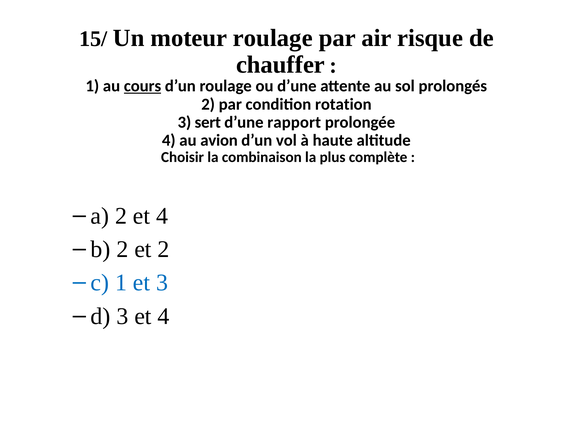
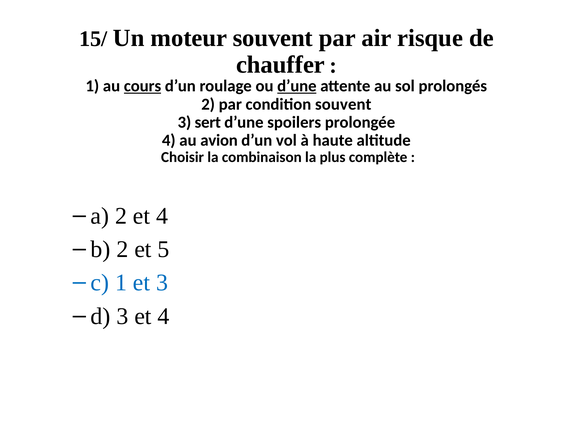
moteur roulage: roulage -> souvent
d’une at (297, 86) underline: none -> present
condition rotation: rotation -> souvent
rapport: rapport -> spoilers
et 2: 2 -> 5
